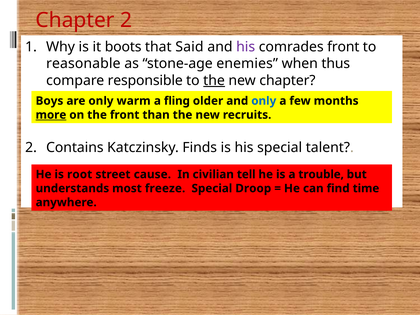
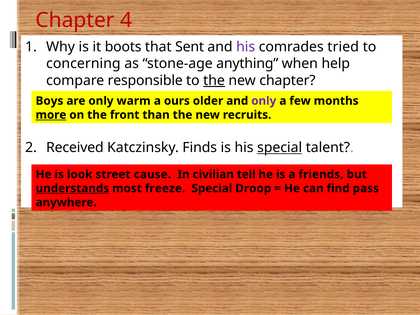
2 at (126, 20): 2 -> 4
Said: Said -> Sent
comrades front: front -> tried
reasonable: reasonable -> concerning
enemies: enemies -> anything
thus: thus -> help
fling: fling -> ours
only at (264, 101) colour: blue -> purple
Contains: Contains -> Received
special at (280, 148) underline: none -> present
root: root -> look
trouble: trouble -> friends
understands underline: none -> present
time: time -> pass
